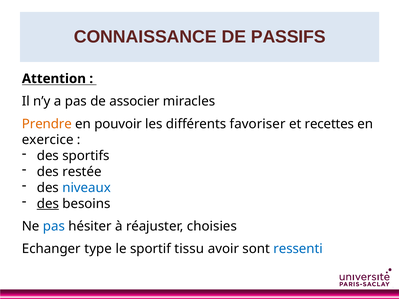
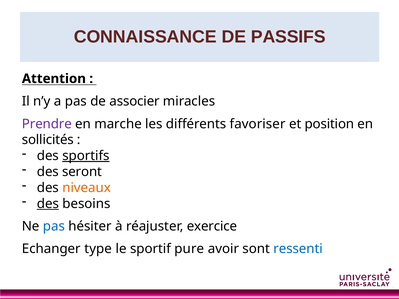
Prendre colour: orange -> purple
pouvoir: pouvoir -> marche
recettes: recettes -> position
exercice: exercice -> sollicités
sportifs underline: none -> present
restée: restée -> seront
niveaux colour: blue -> orange
choisies: choisies -> exercice
tissu: tissu -> pure
